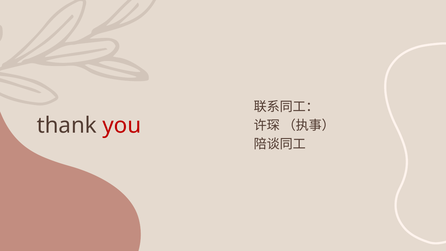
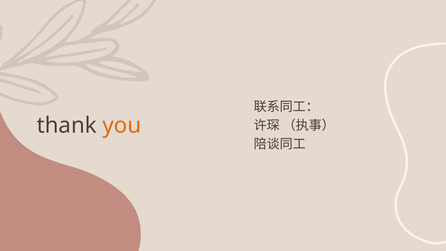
you colour: red -> orange
